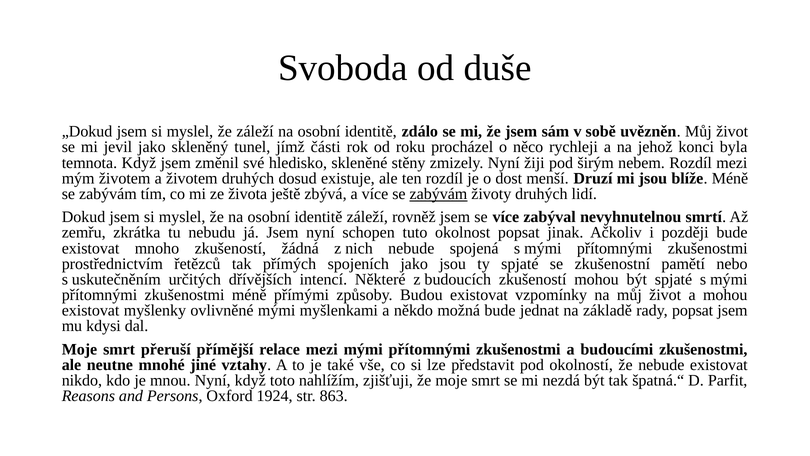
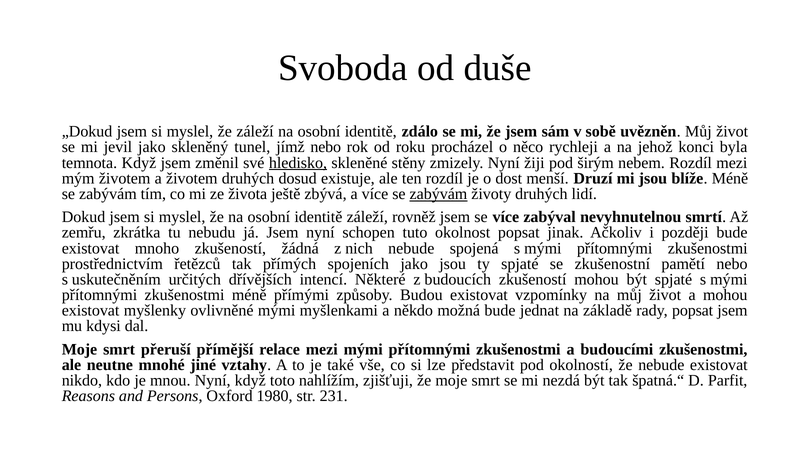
jímž části: části -> nebo
hledisko underline: none -> present
1924: 1924 -> 1980
863: 863 -> 231
